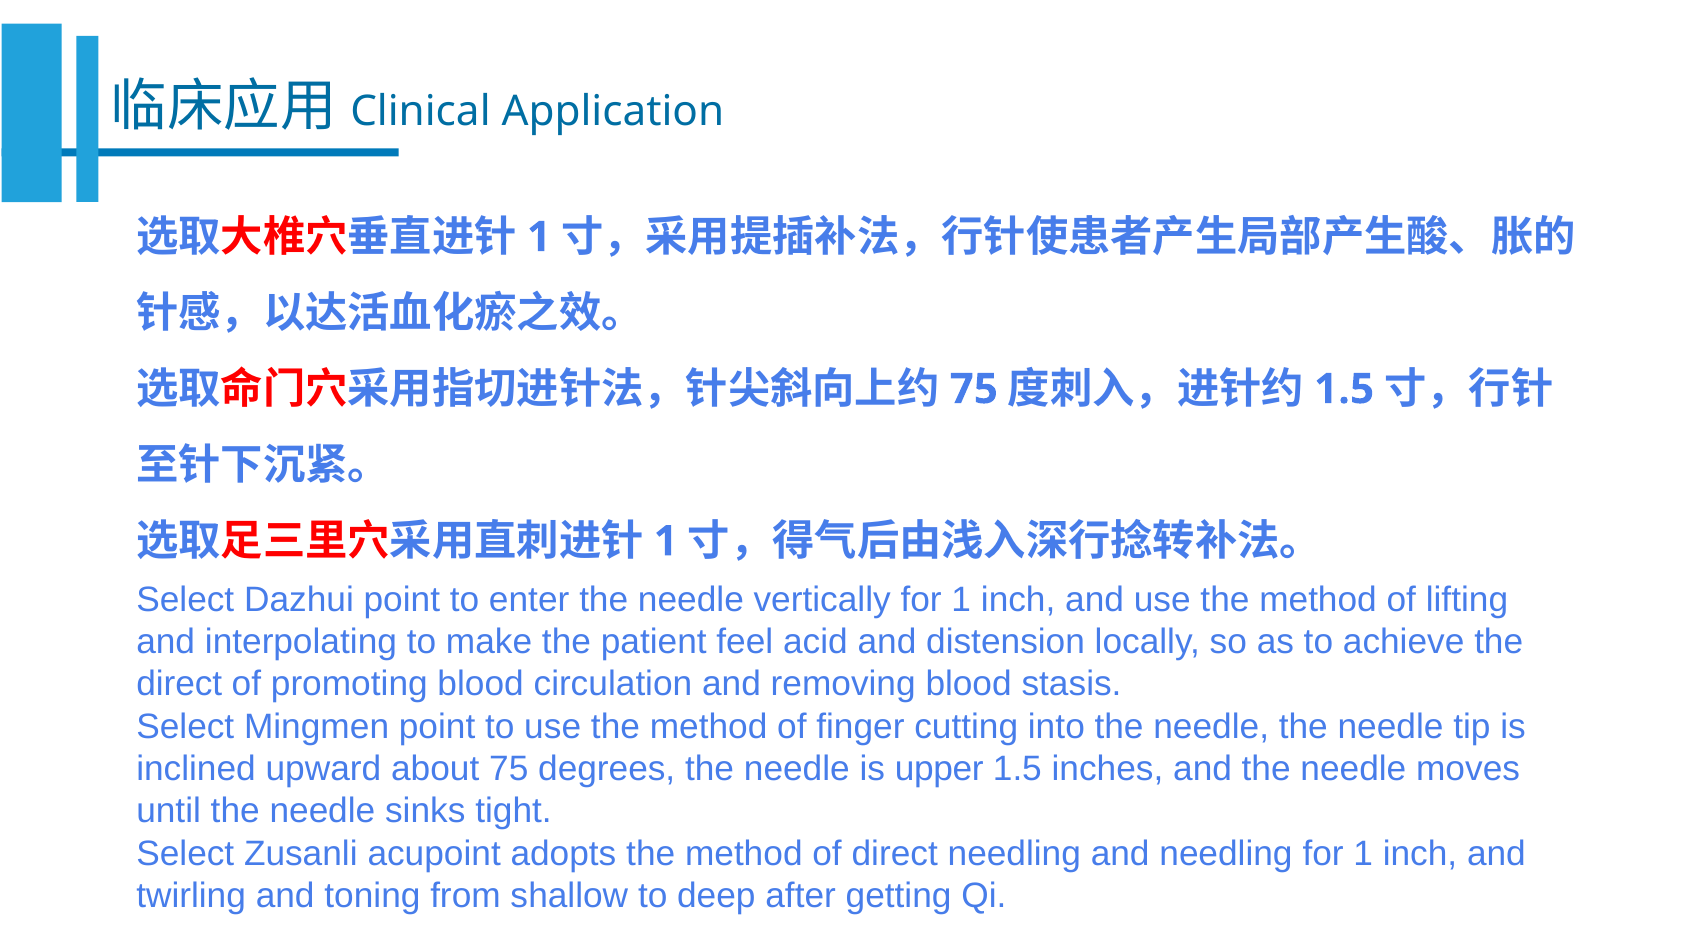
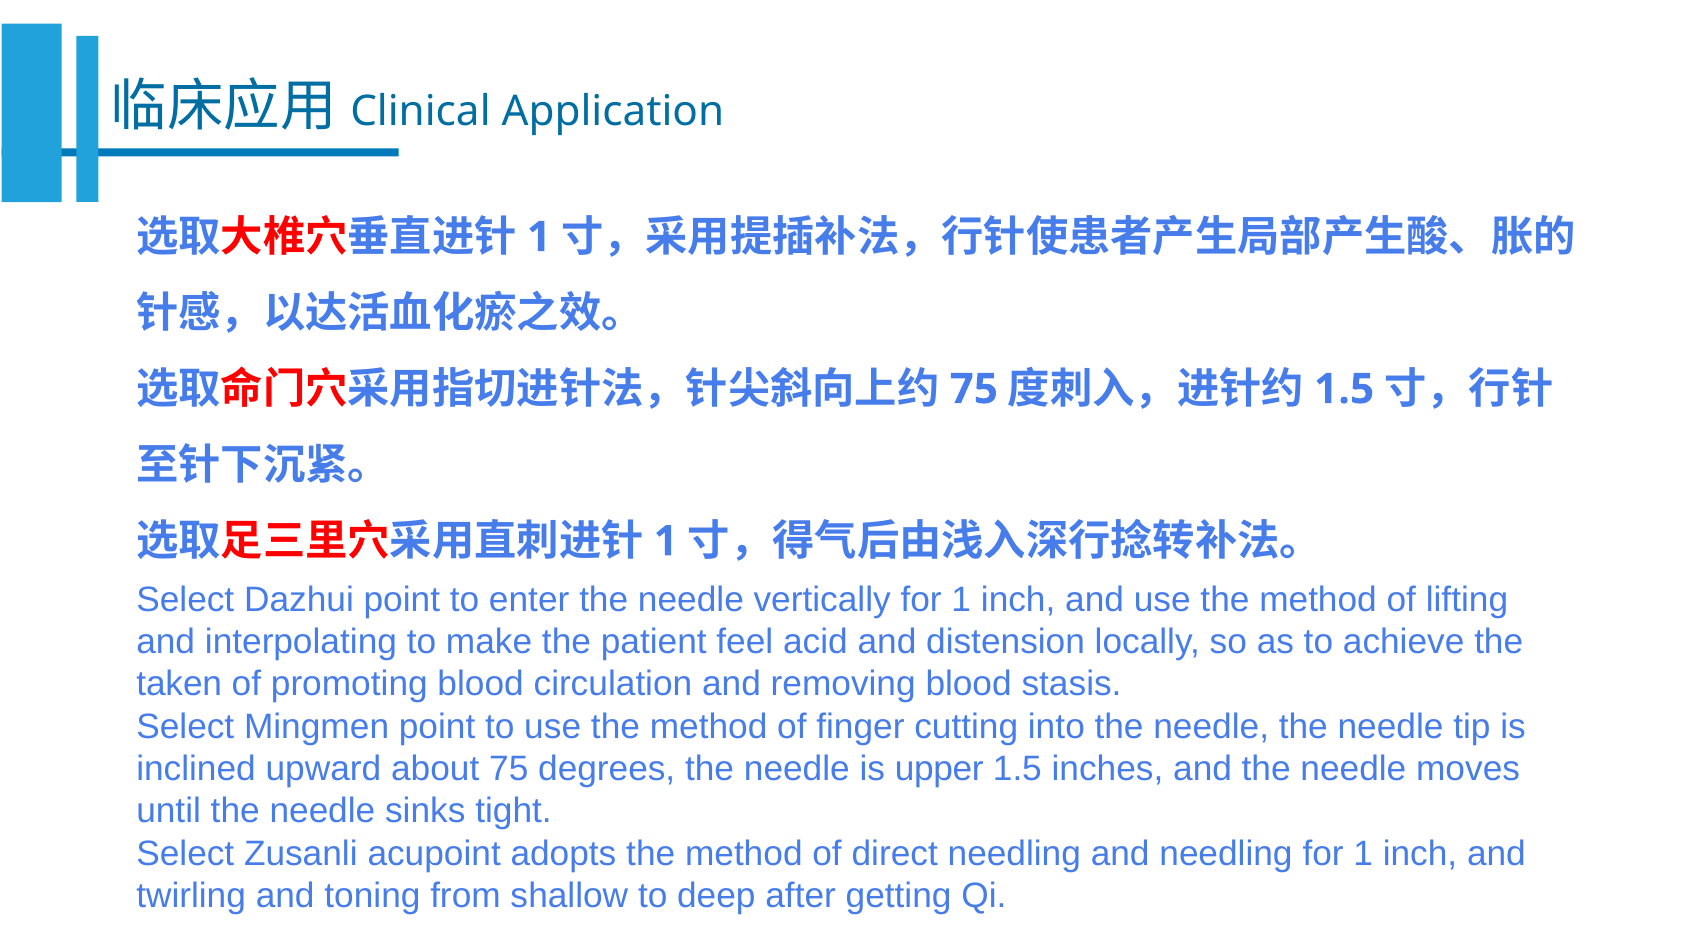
direct at (179, 684): direct -> taken
